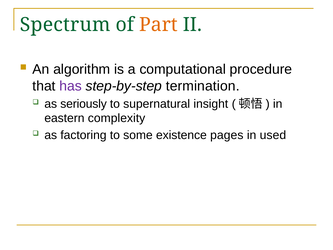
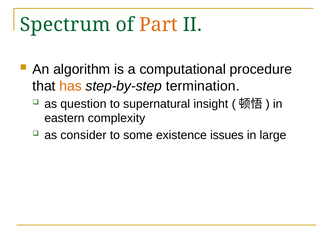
has colour: purple -> orange
seriously: seriously -> question
factoring: factoring -> consider
pages: pages -> issues
used: used -> large
